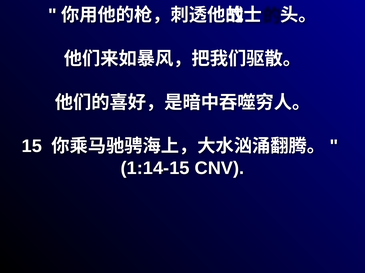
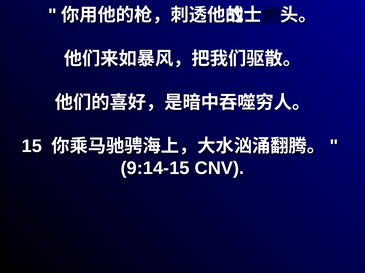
1:14-15: 1:14-15 -> 9:14-15
